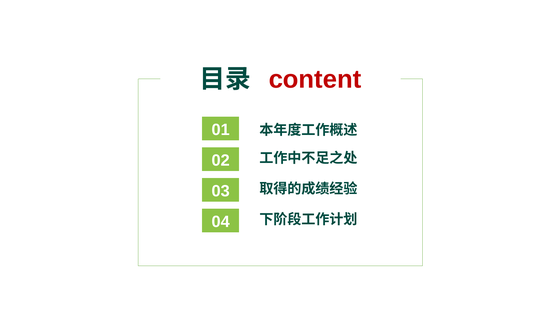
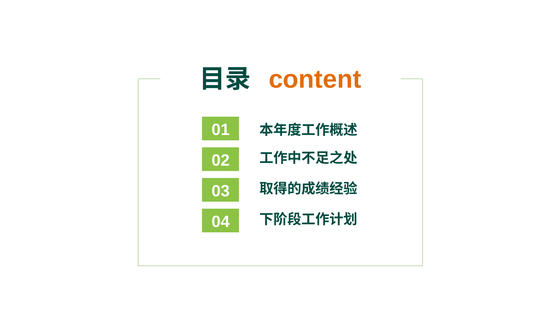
content colour: red -> orange
